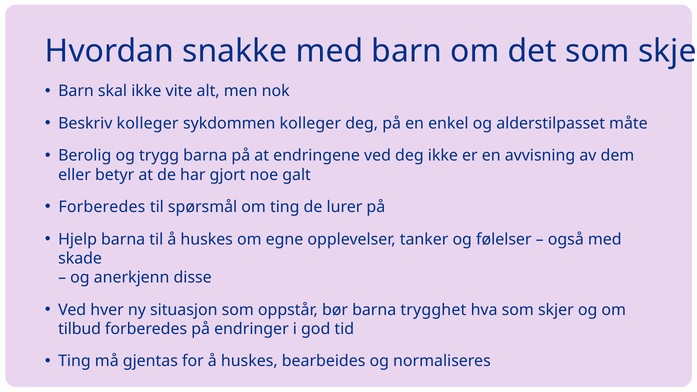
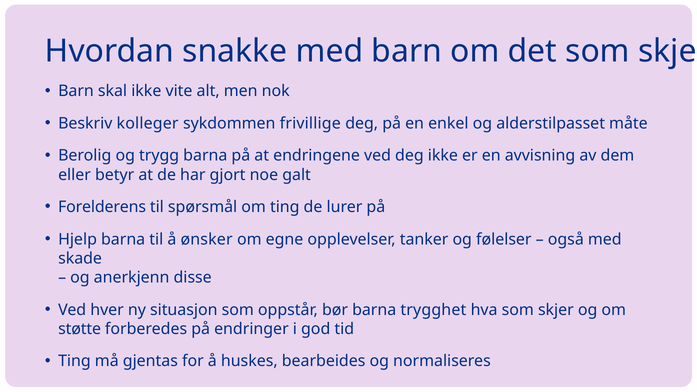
sykdommen kolleger: kolleger -> frivillige
Forberedes at (102, 207): Forberedes -> Forelderens
til å huskes: huskes -> ønsker
tilbud: tilbud -> støtte
